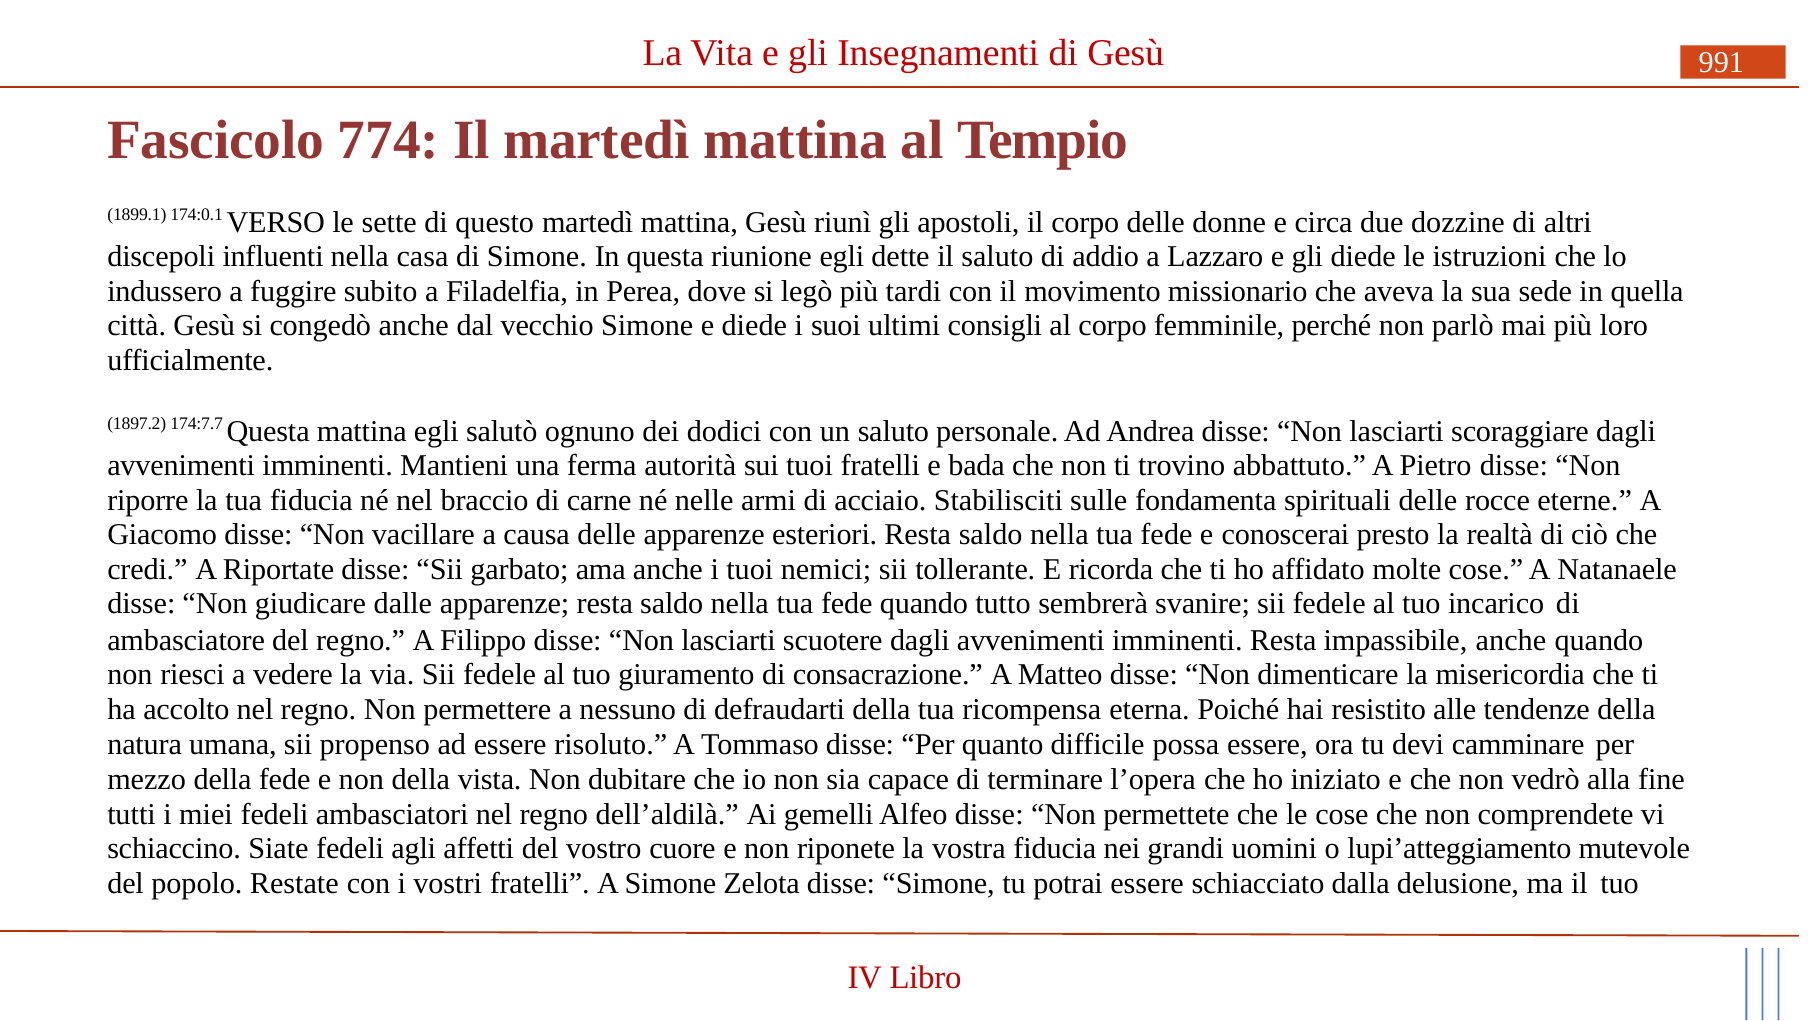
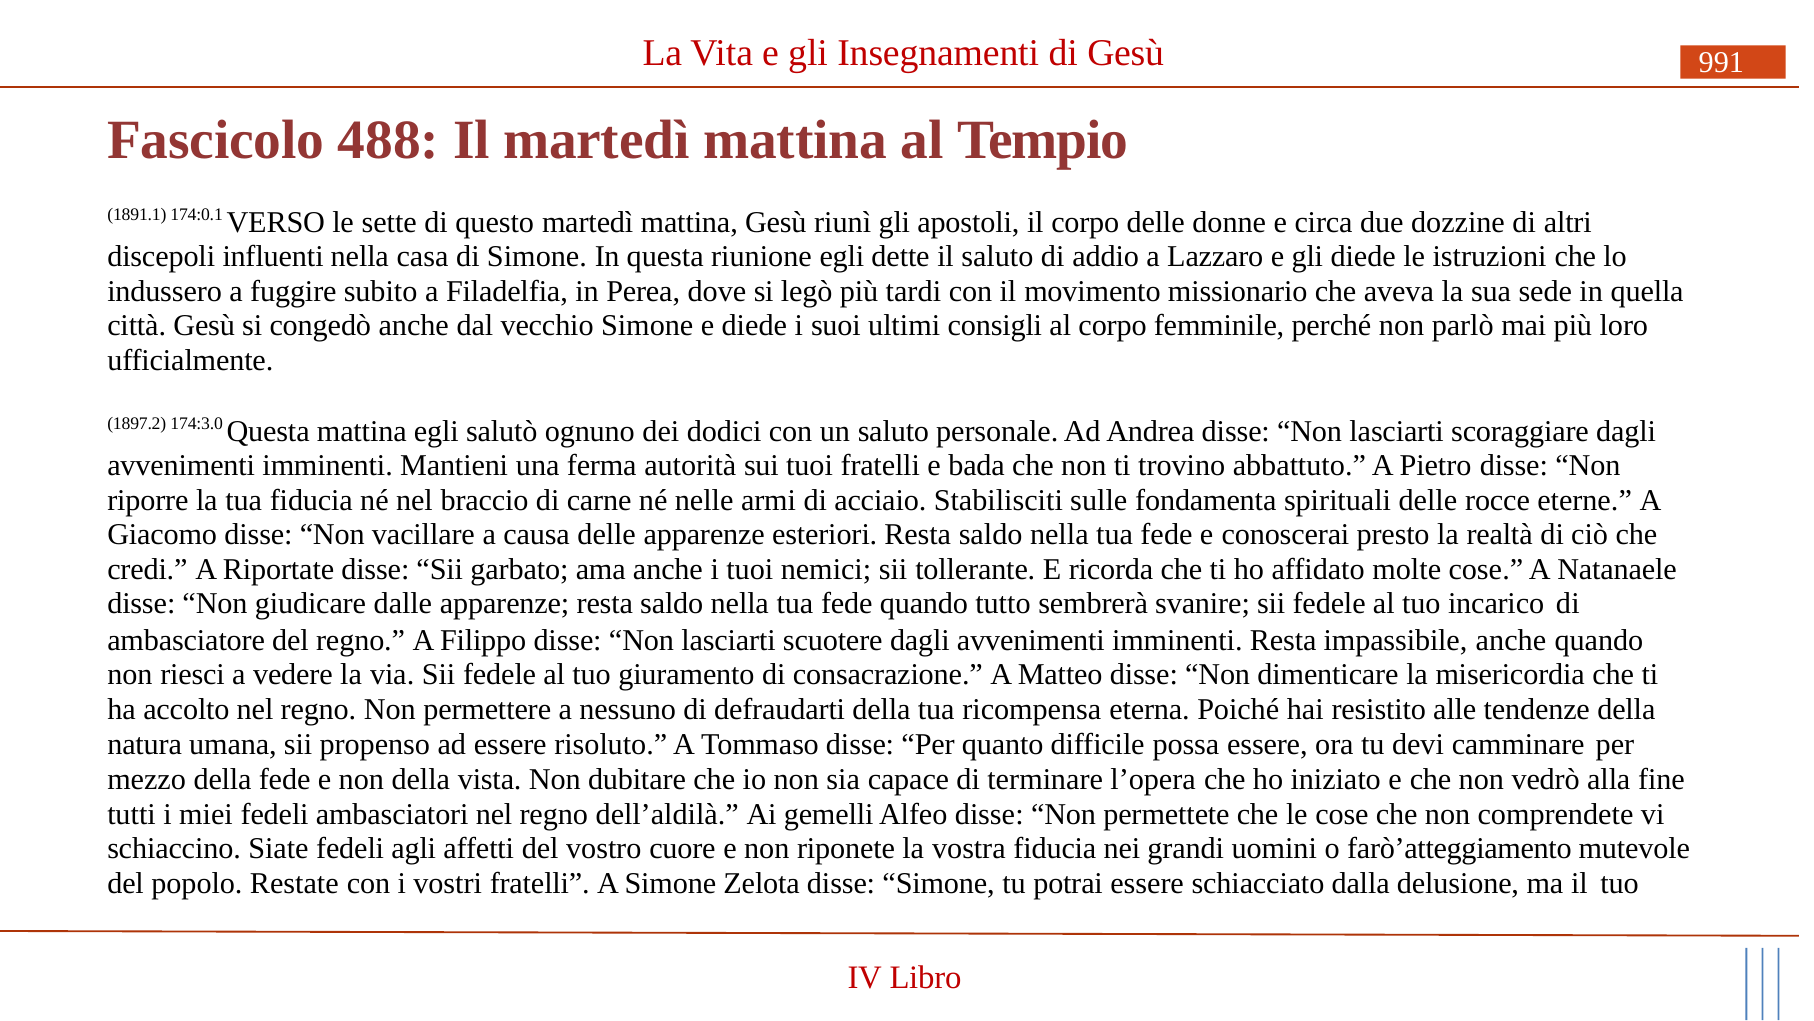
774: 774 -> 488
1899.1: 1899.1 -> 1891.1
174:7.7: 174:7.7 -> 174:3.0
lupi’atteggiamento: lupi’atteggiamento -> farò’atteggiamento
